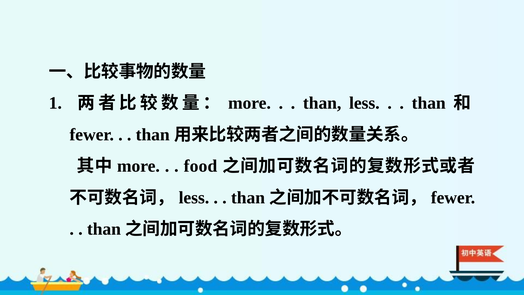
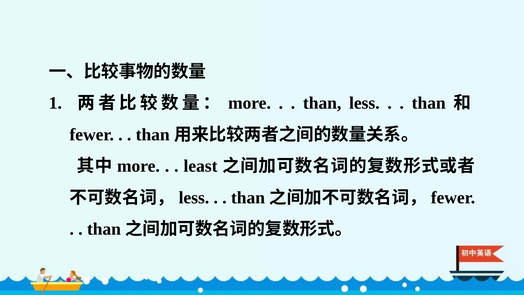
food: food -> least
